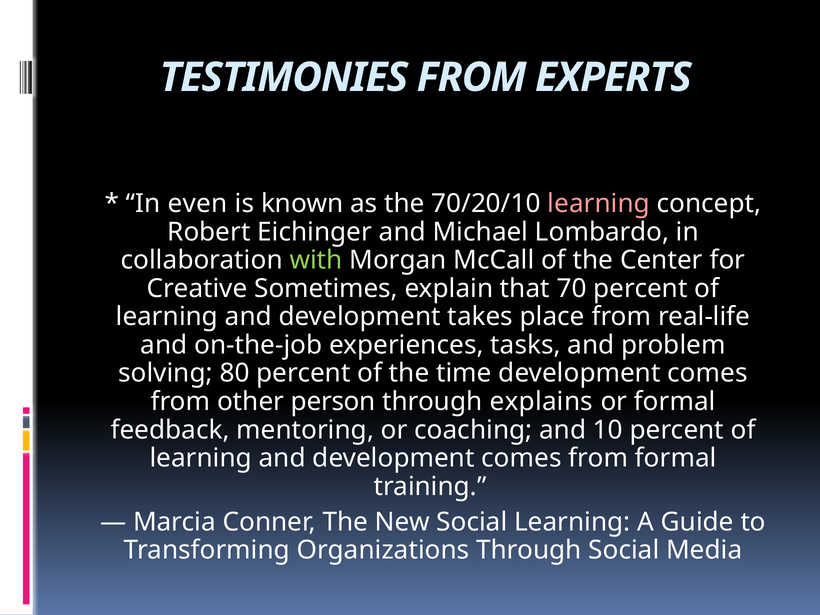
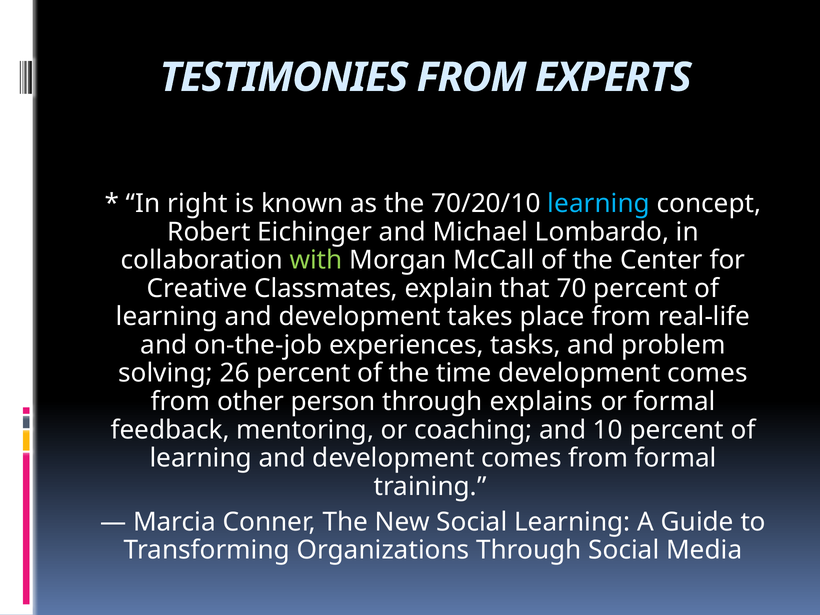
even: even -> right
learning at (599, 204) colour: pink -> light blue
Sometimes: Sometimes -> Classmates
80: 80 -> 26
